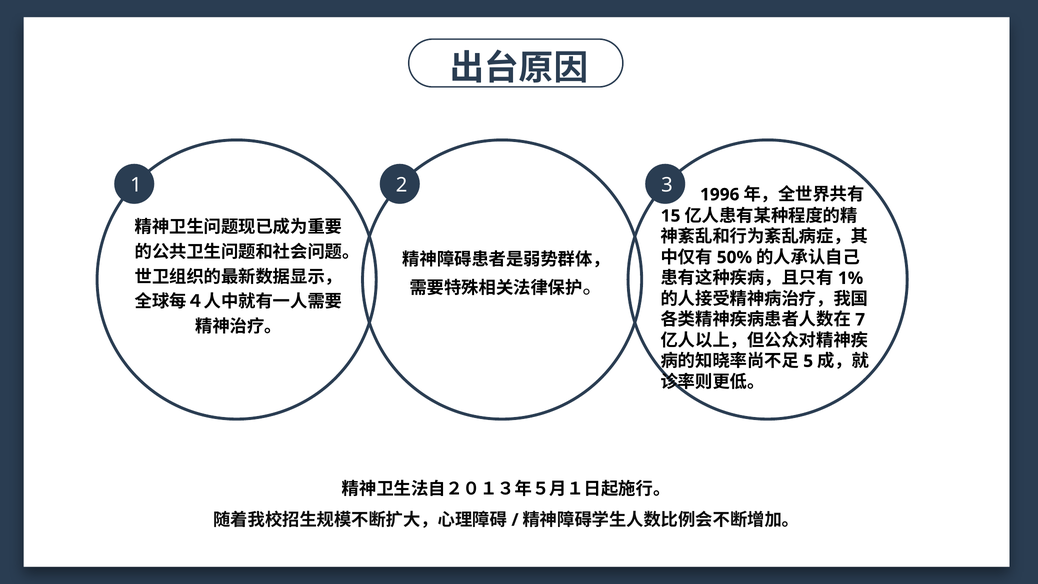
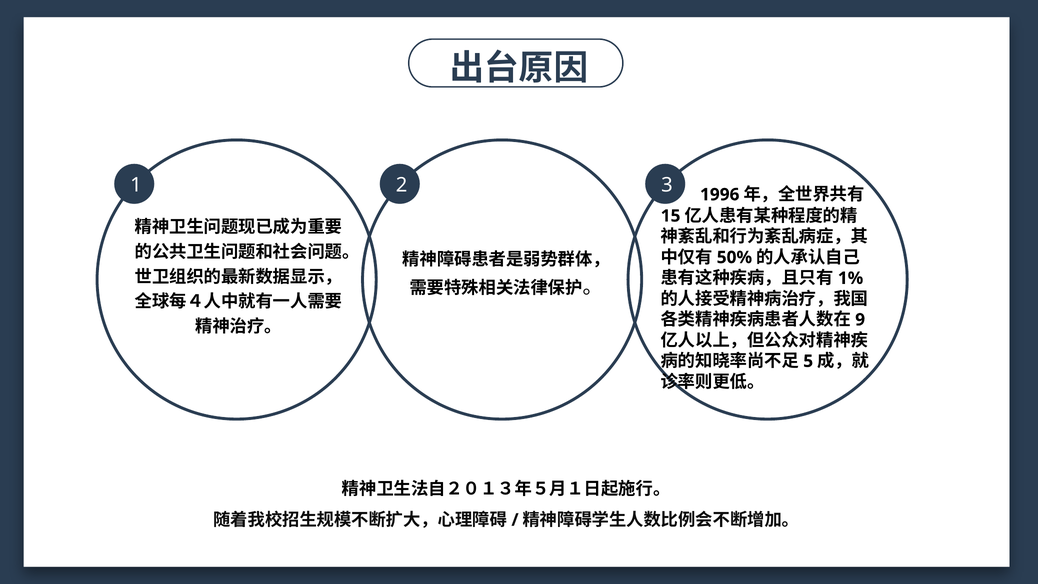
7: 7 -> 9
